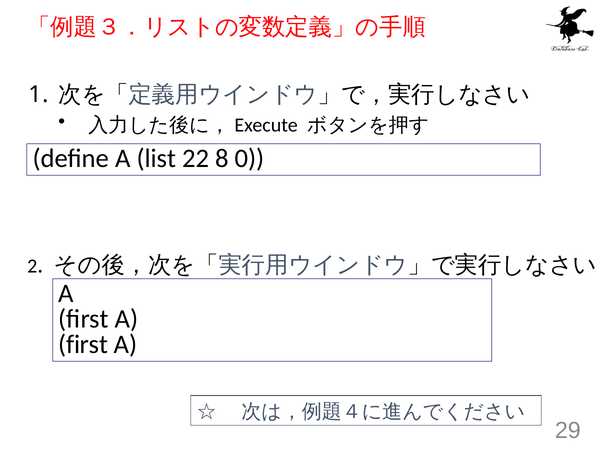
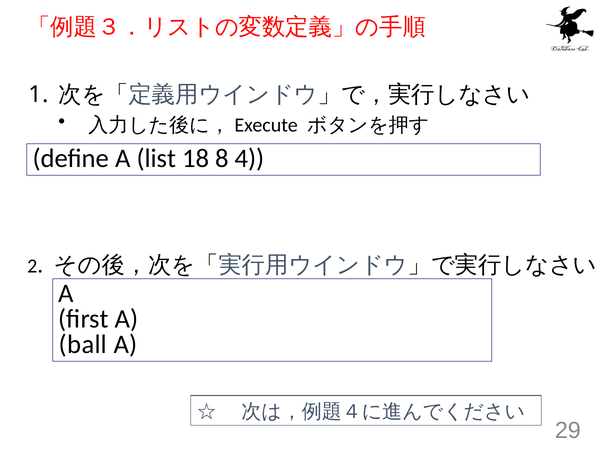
22: 22 -> 18
0: 0 -> 4
first at (83, 345): first -> ball
